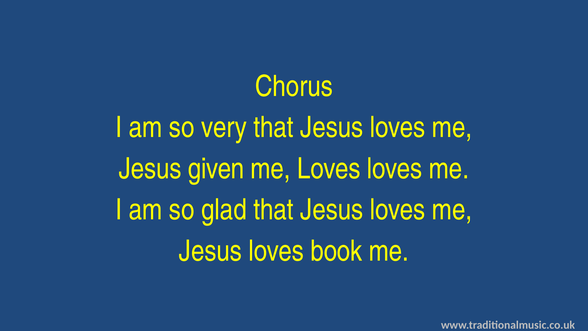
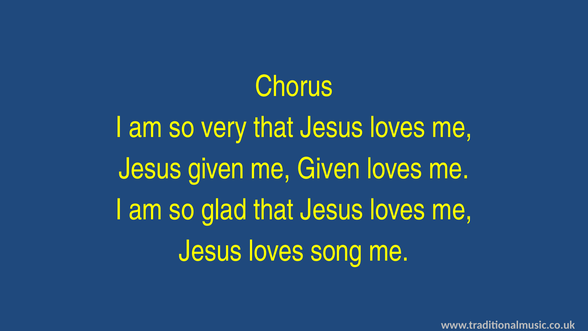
me Loves: Loves -> Given
book: book -> song
